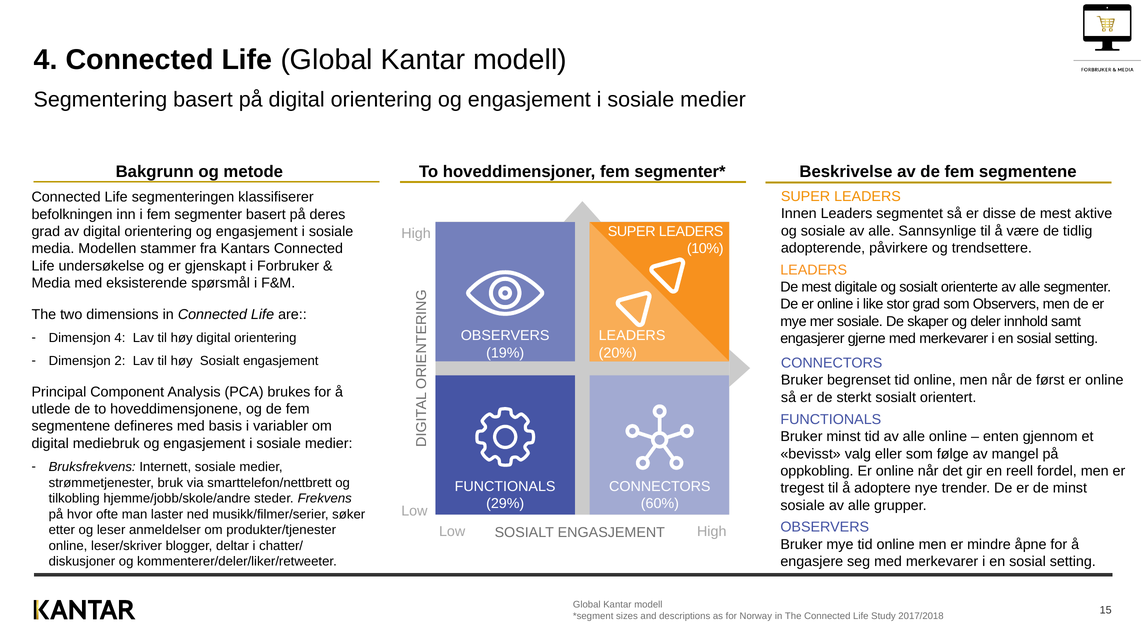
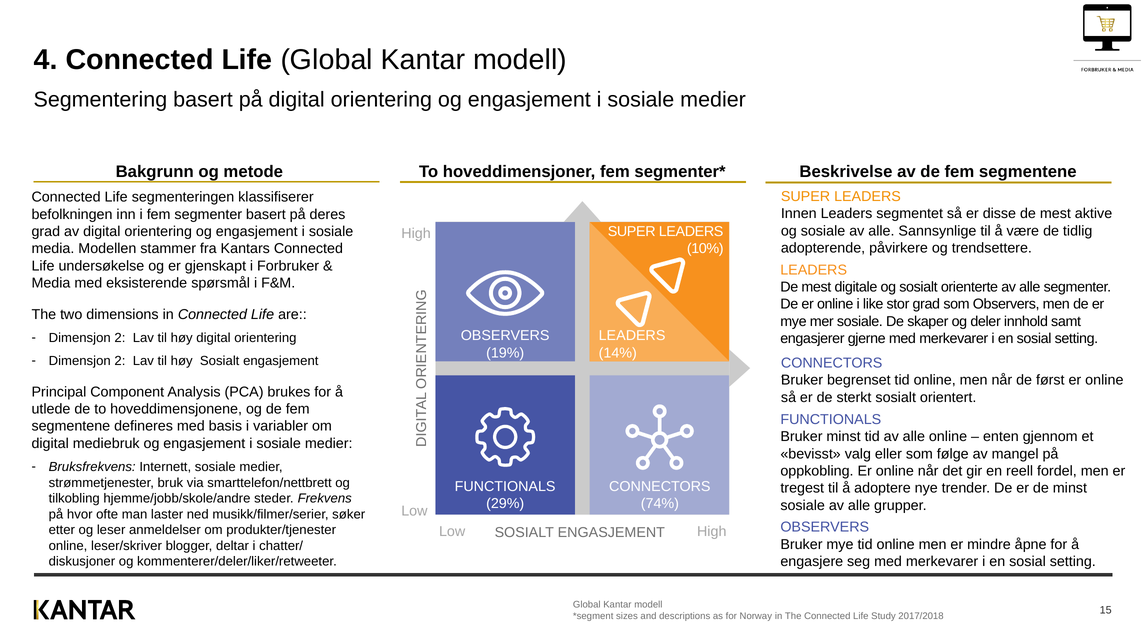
4 at (120, 338): 4 -> 2
20%: 20% -> 14%
60%: 60% -> 74%
